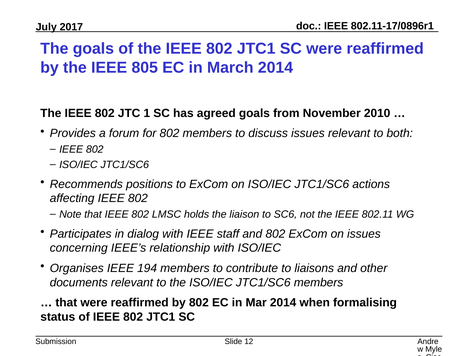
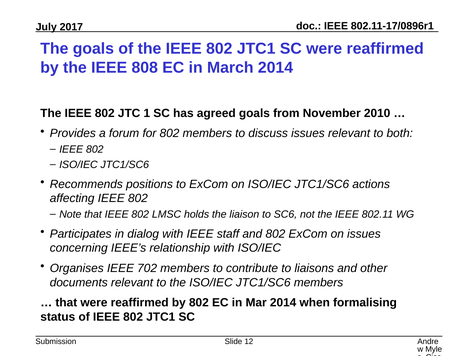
805: 805 -> 808
194: 194 -> 702
